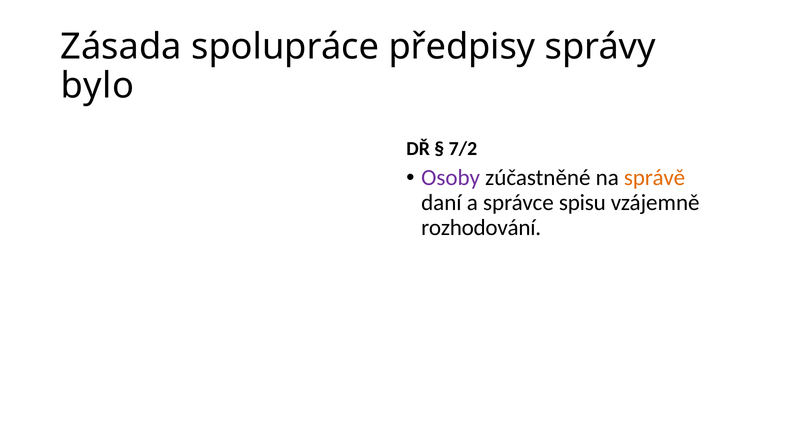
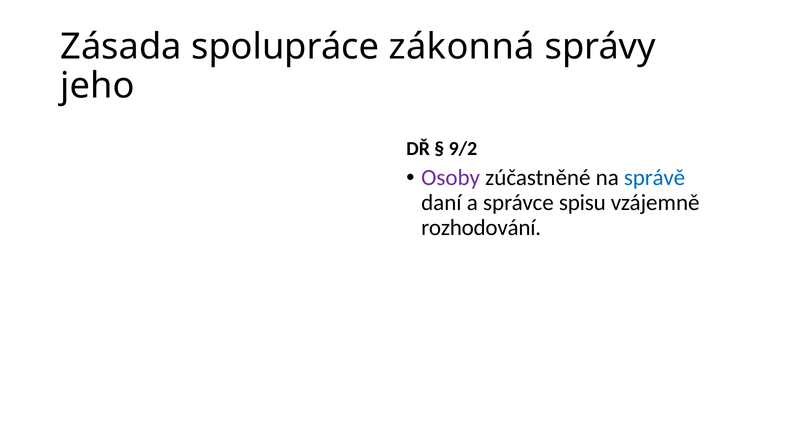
předpisy: předpisy -> zákonná
bylo: bylo -> jeho
7/2: 7/2 -> 9/2
správě colour: orange -> blue
